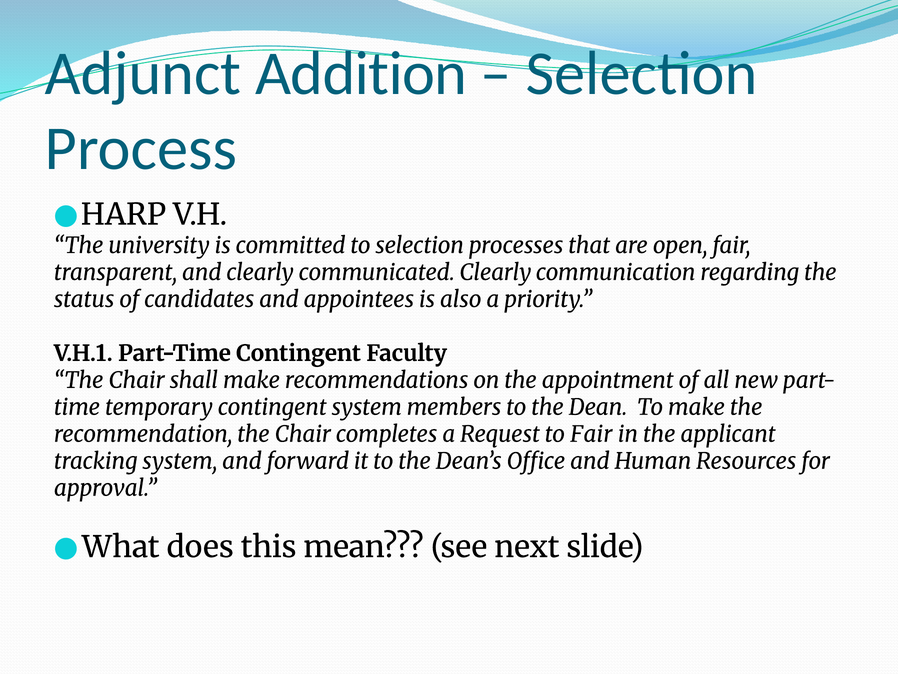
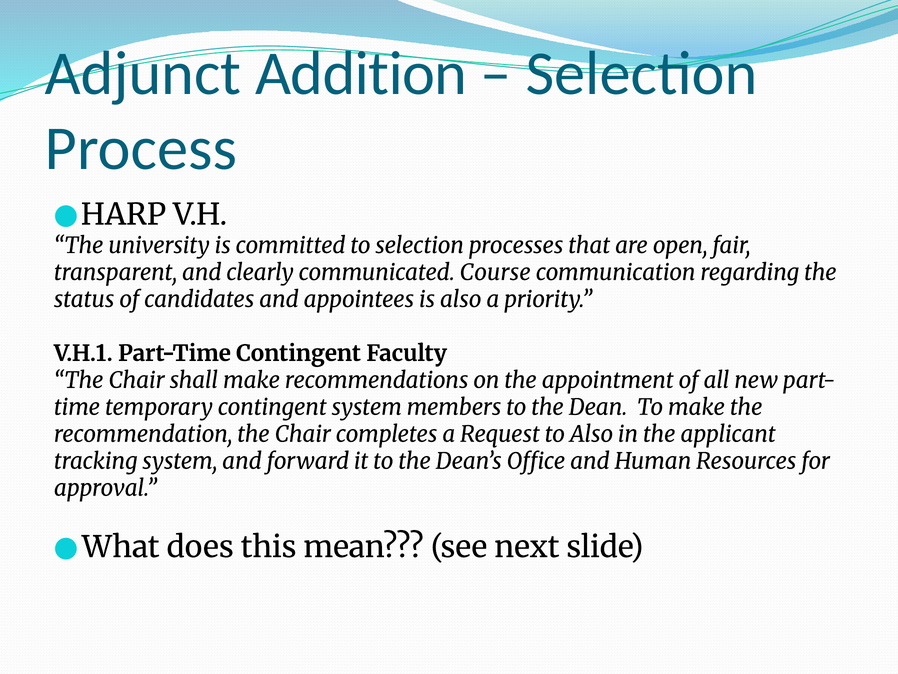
communicated Clearly: Clearly -> Course
to Fair: Fair -> Also
